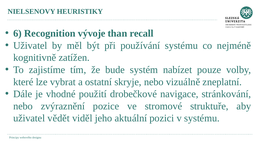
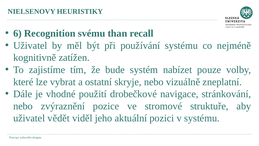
vývoje: vývoje -> svému
